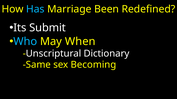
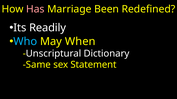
Has colour: light blue -> pink
Submit: Submit -> Readily
Becoming: Becoming -> Statement
